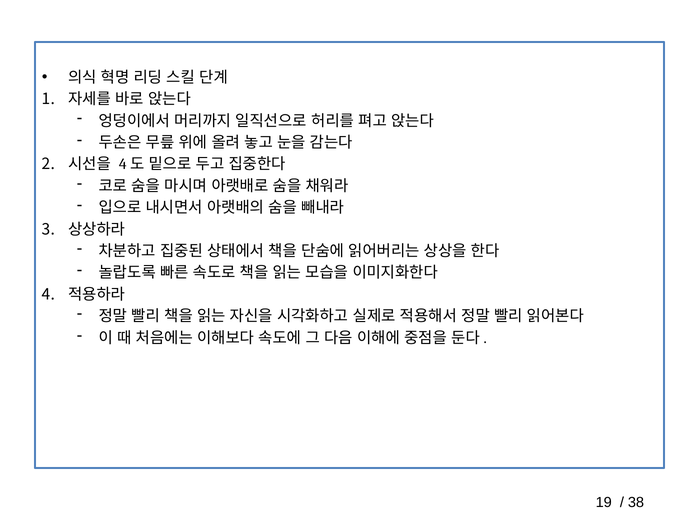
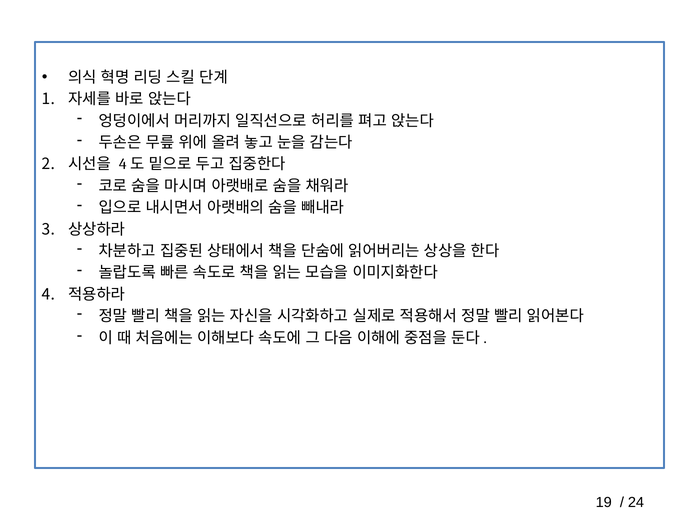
38: 38 -> 24
